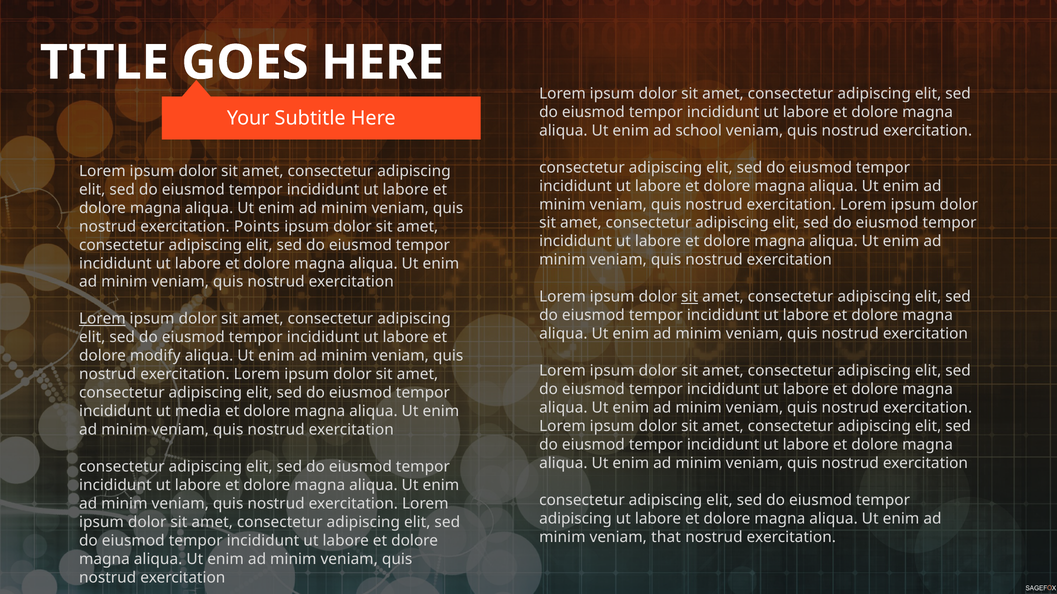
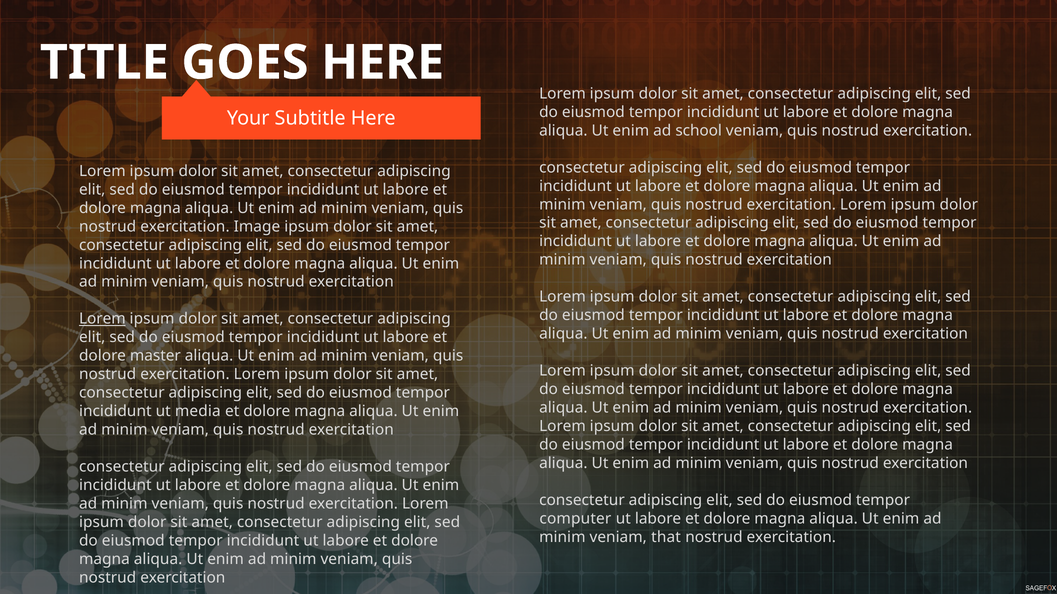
Points: Points -> Image
sit at (690, 297) underline: present -> none
modify: modify -> master
adipiscing at (575, 519): adipiscing -> computer
